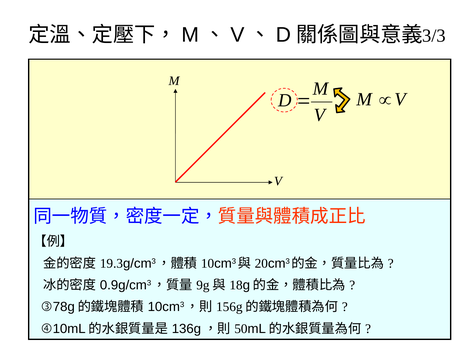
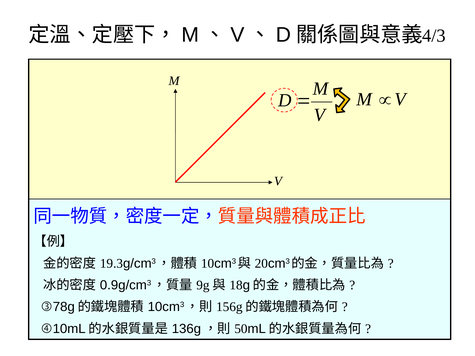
3/3: 3/3 -> 4/3
